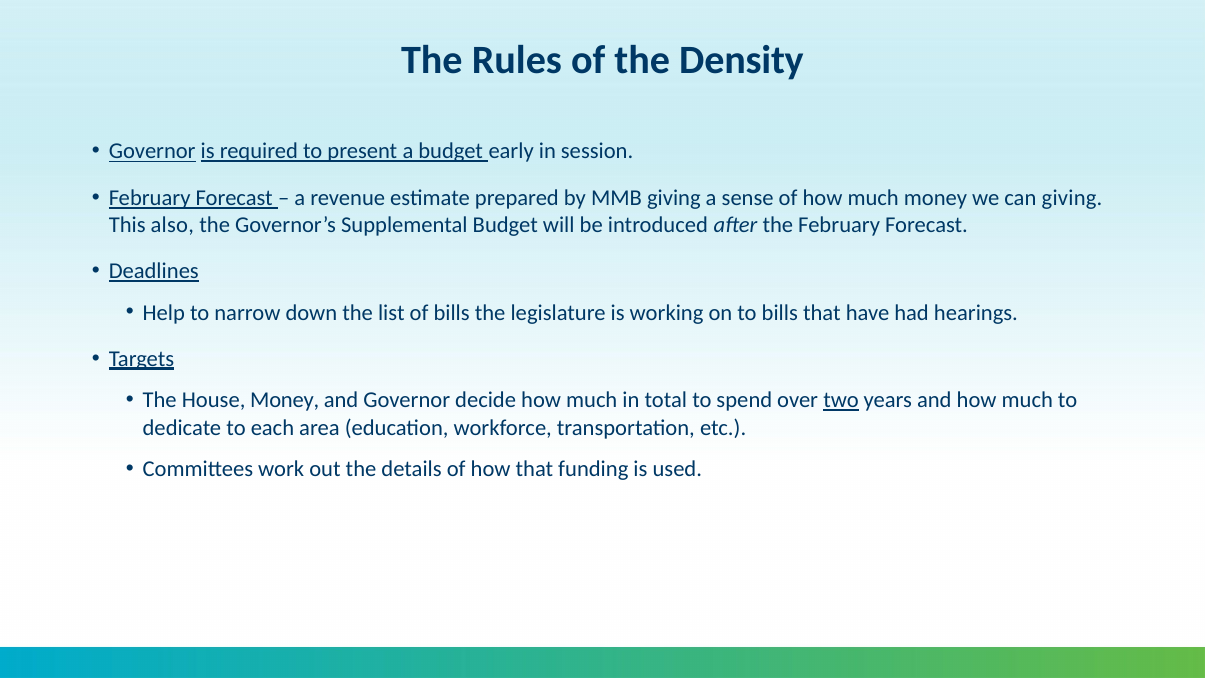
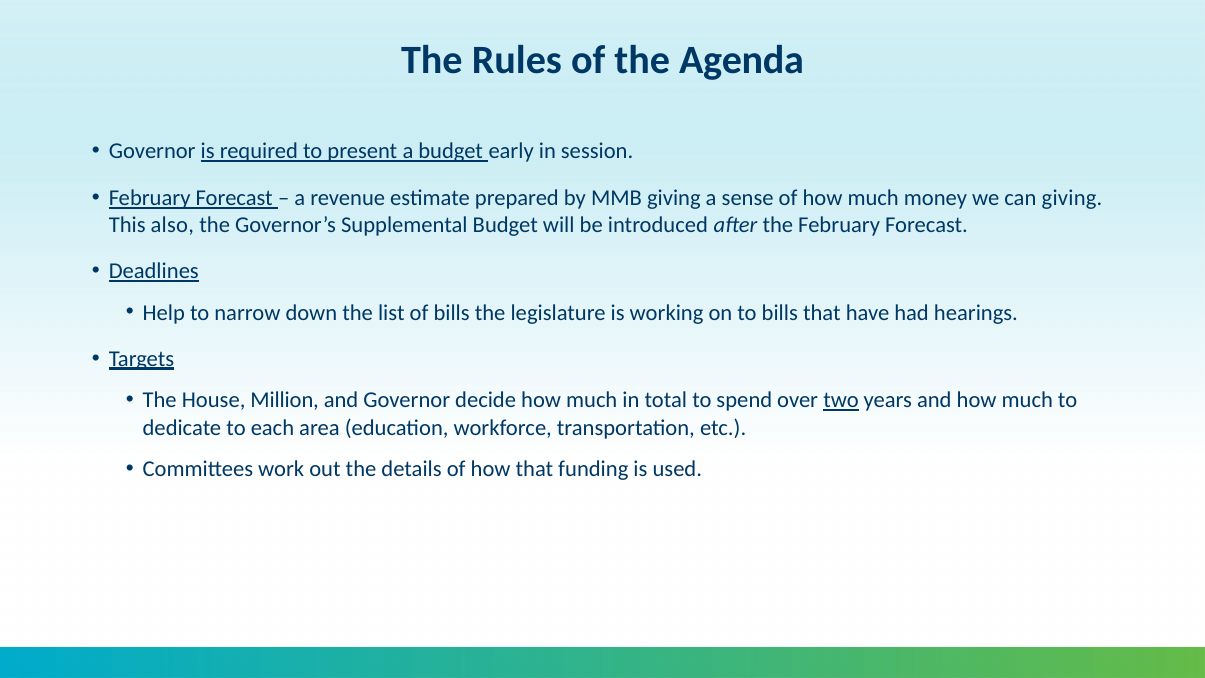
Density: Density -> Agenda
Governor at (152, 151) underline: present -> none
House Money: Money -> Million
